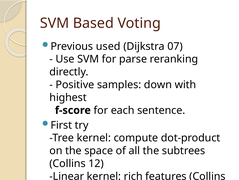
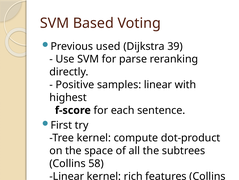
07: 07 -> 39
samples down: down -> linear
12: 12 -> 58
